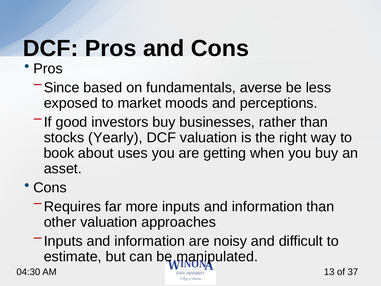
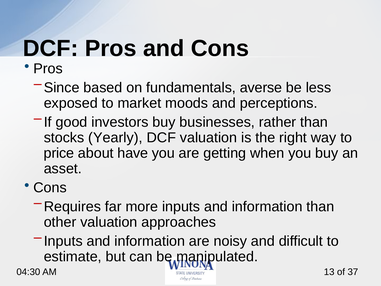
book: book -> price
uses: uses -> have
